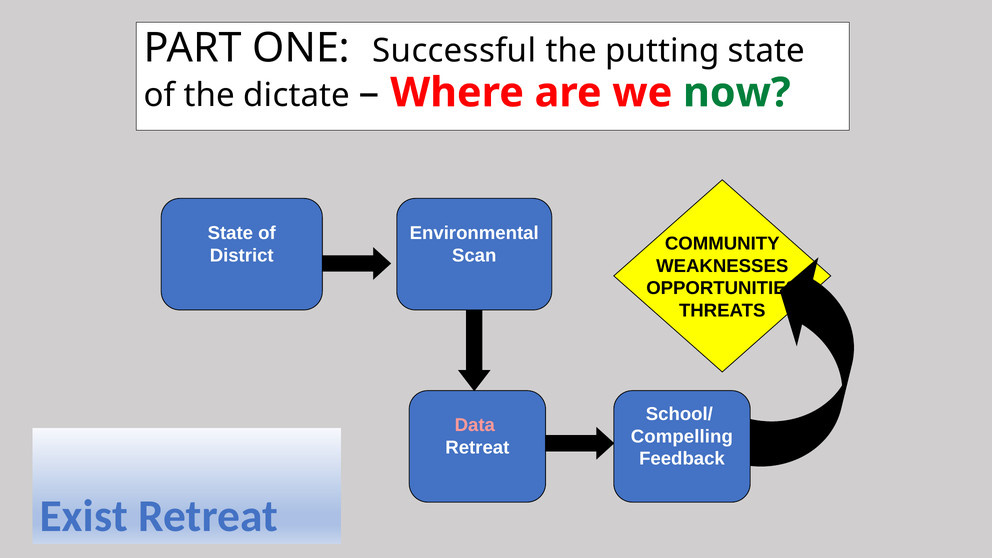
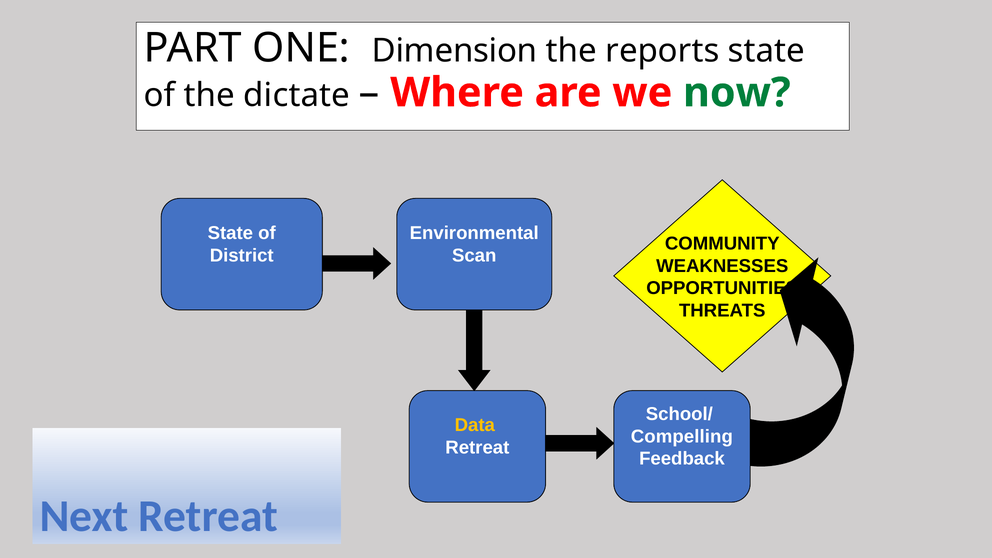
Successful: Successful -> Dimension
putting: putting -> reports
Data colour: pink -> yellow
Exist: Exist -> Next
